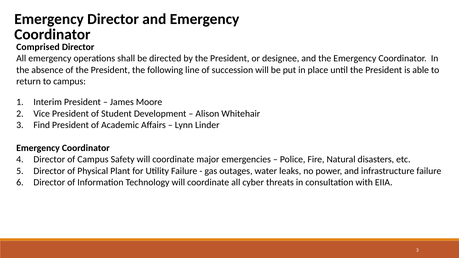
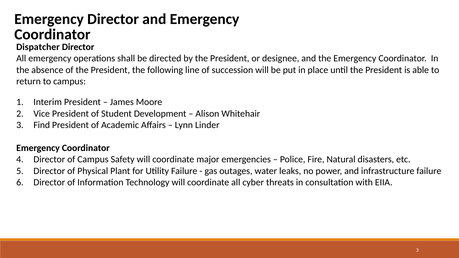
Comprised: Comprised -> Dispatcher
